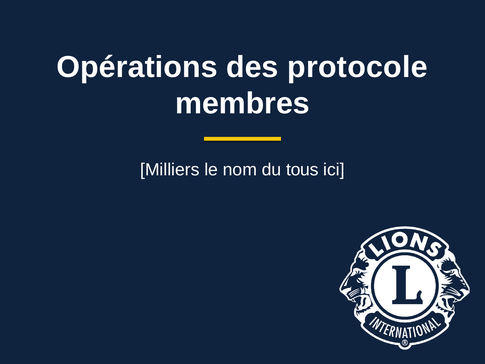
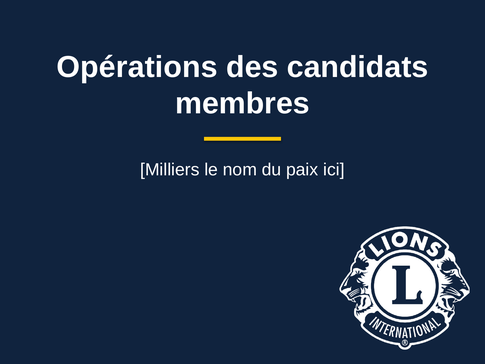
protocole: protocole -> candidats
tous: tous -> paix
